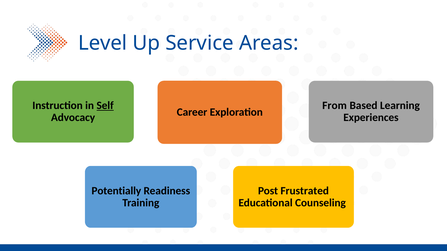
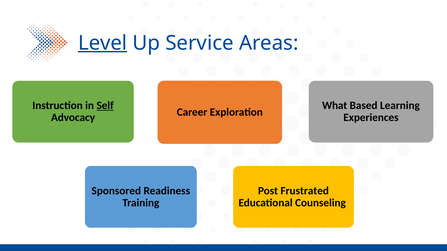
Level underline: none -> present
From: From -> What
Potentially: Potentially -> Sponsored
